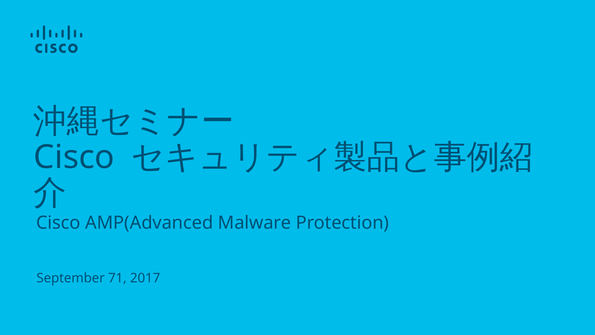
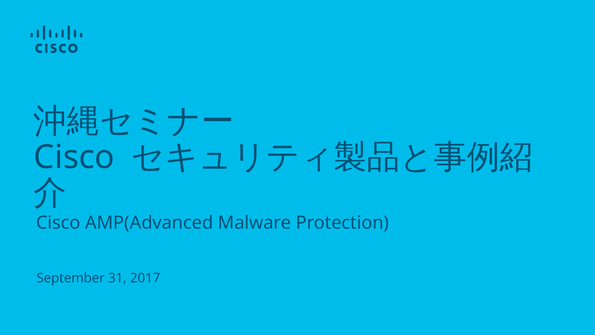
71: 71 -> 31
